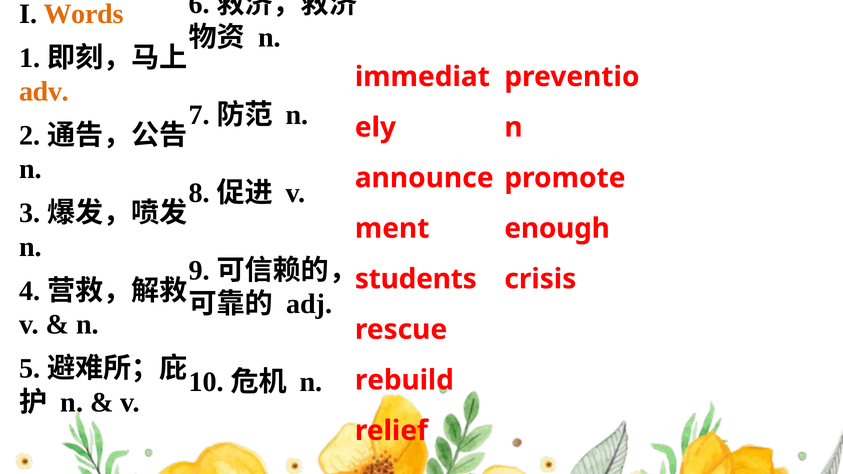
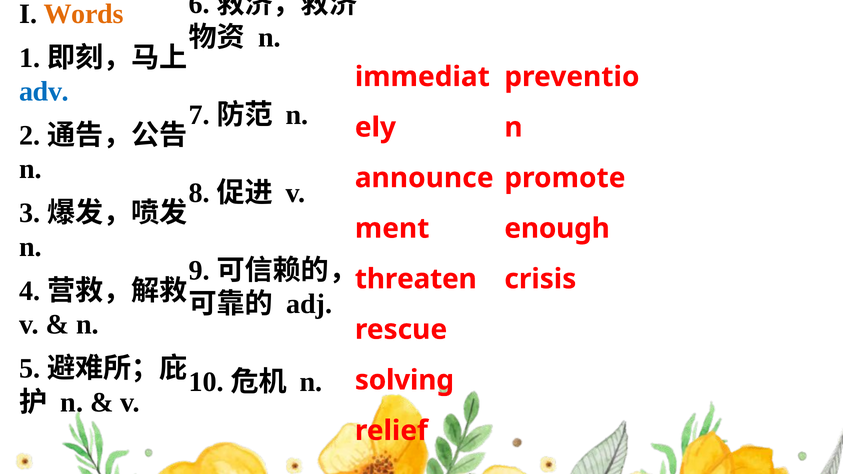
adv colour: orange -> blue
students: students -> threaten
rebuild: rebuild -> solving
